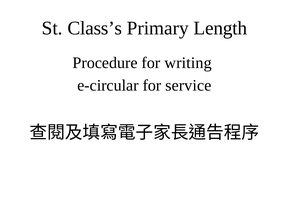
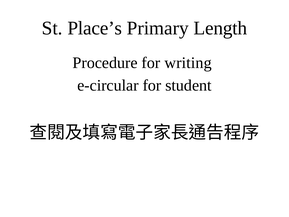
Class’s: Class’s -> Place’s
service: service -> student
